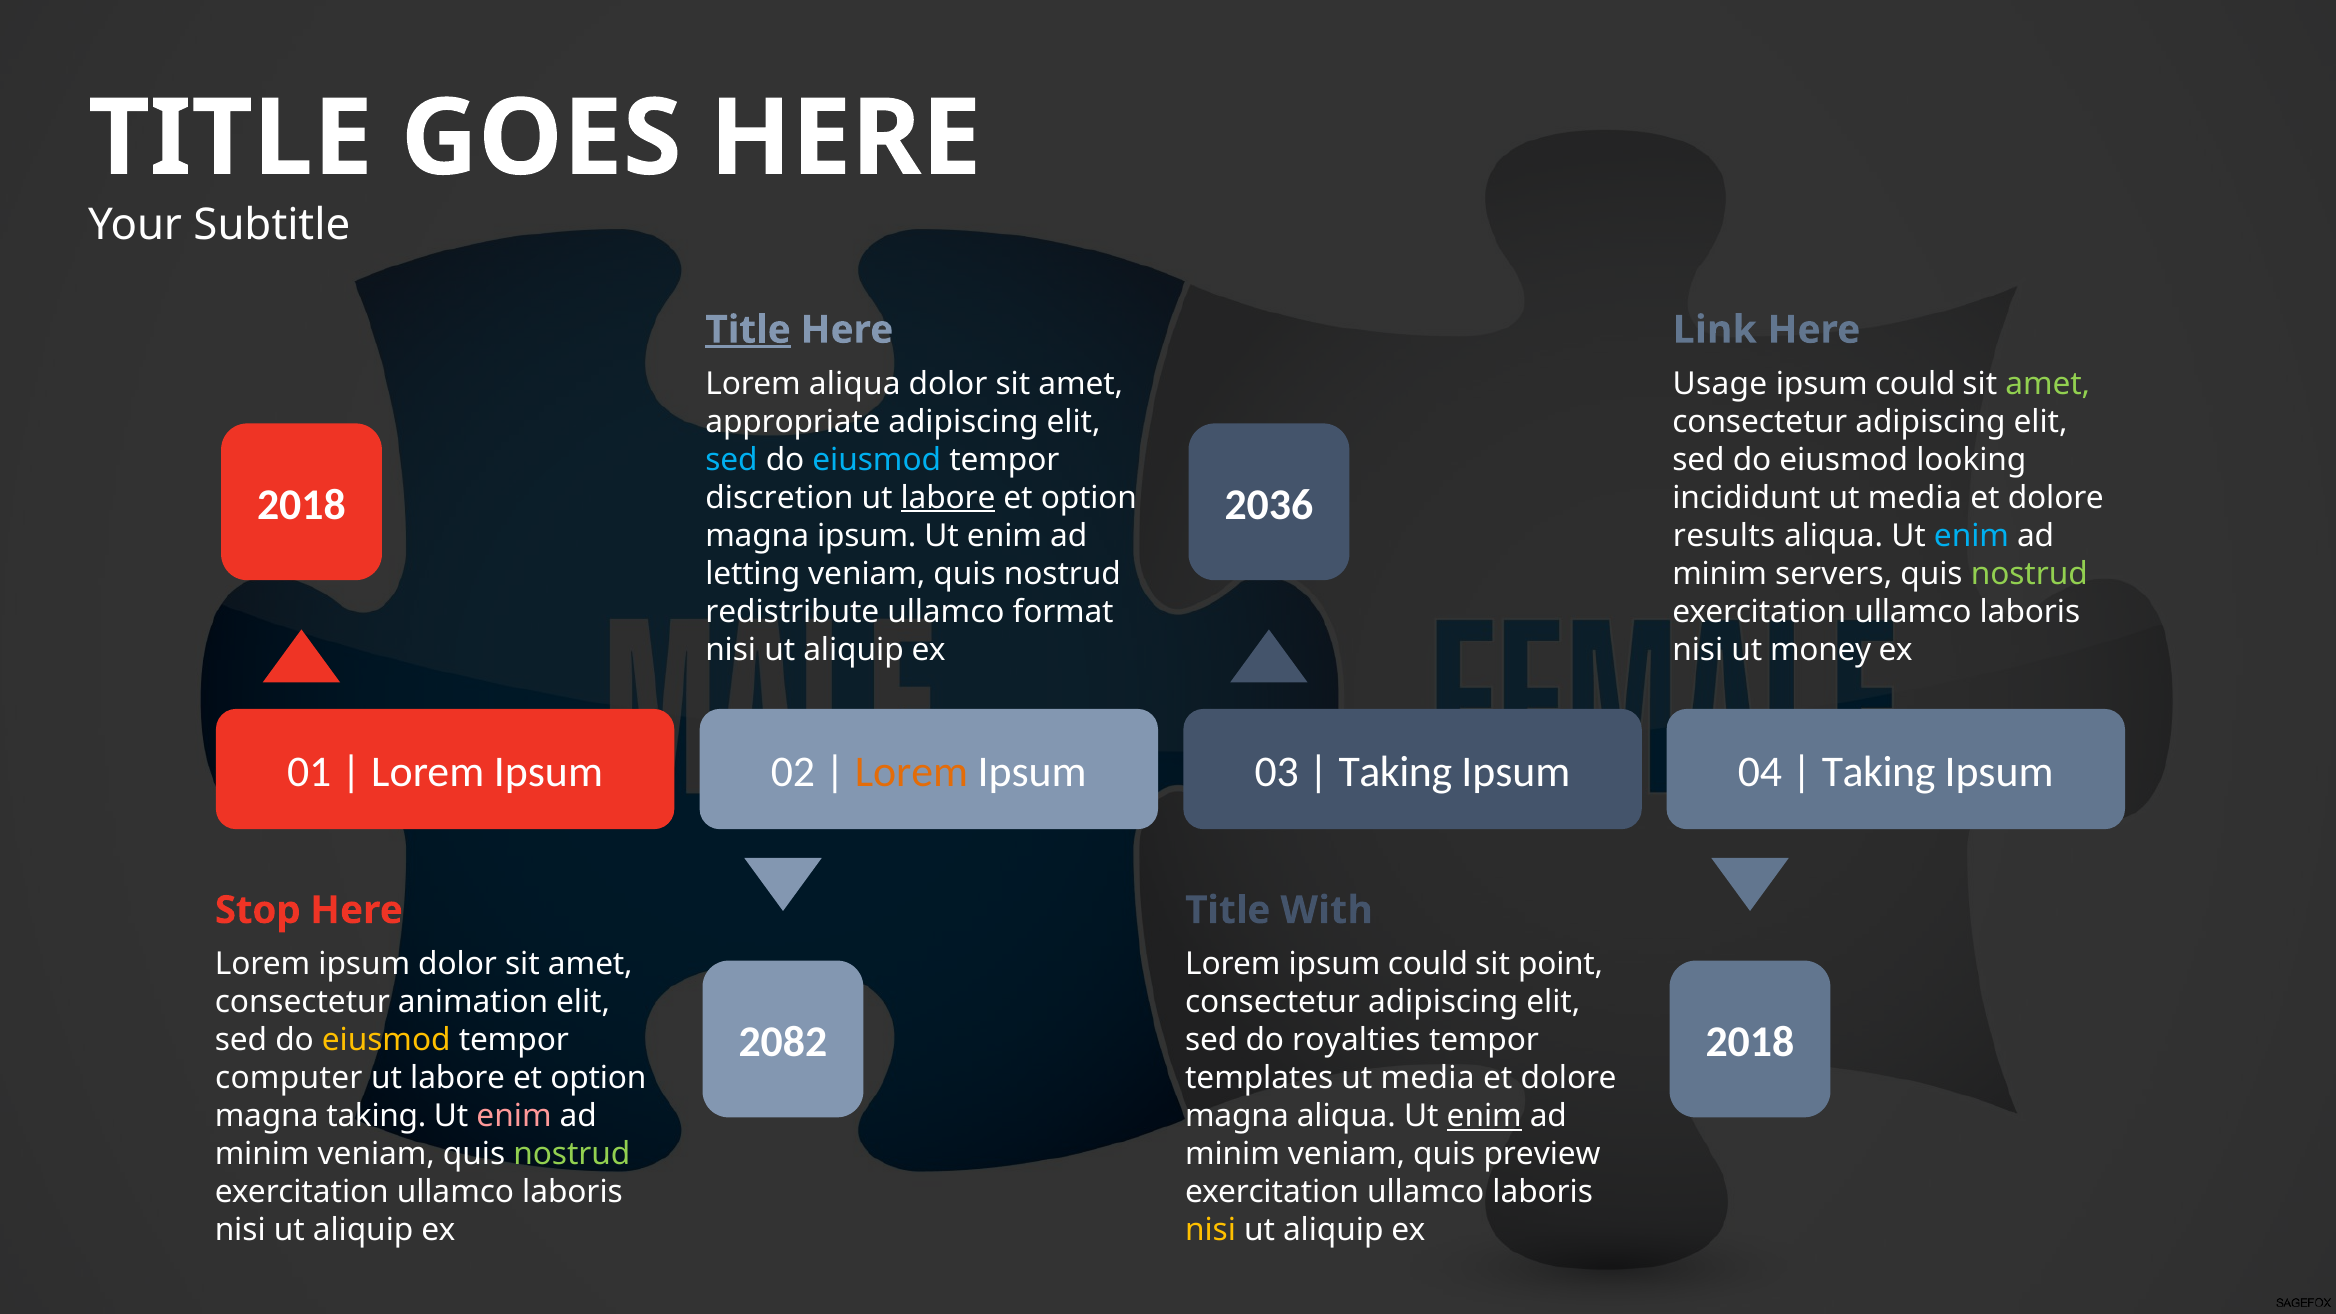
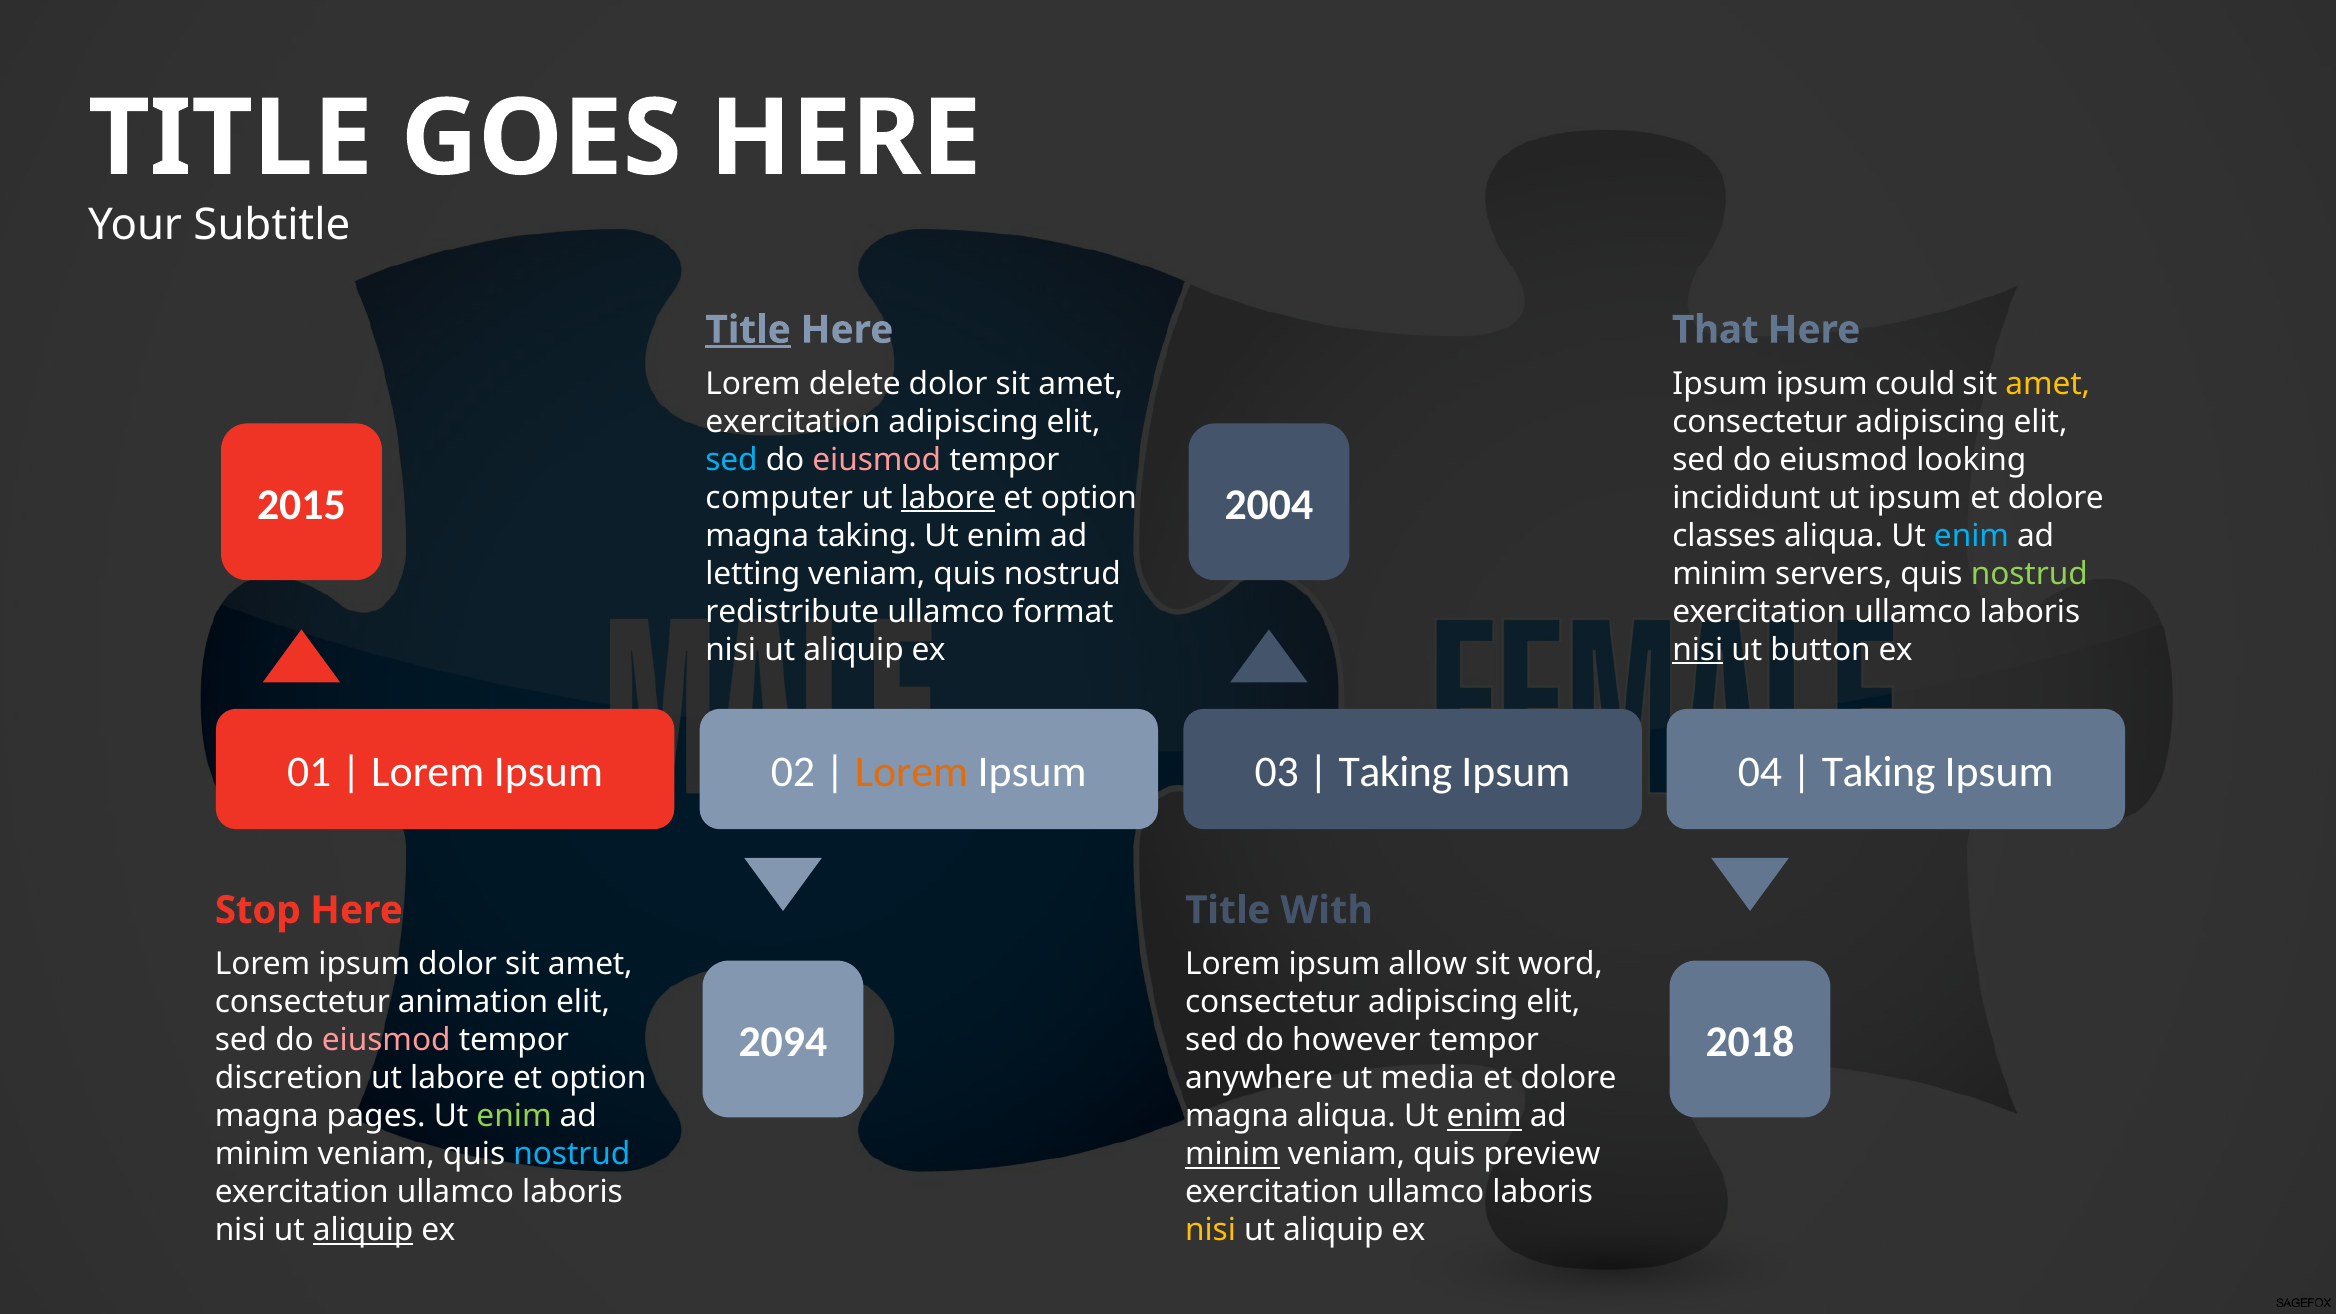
Link: Link -> That
Lorem aliqua: aliqua -> delete
Usage at (1720, 384): Usage -> Ipsum
amet at (2048, 384) colour: light green -> yellow
appropriate at (793, 422): appropriate -> exercitation
eiusmod at (877, 460) colour: light blue -> pink
2018 at (301, 505): 2018 -> 2015
2036: 2036 -> 2004
discretion: discretion -> computer
incididunt ut media: media -> ipsum
magna ipsum: ipsum -> taking
results: results -> classes
nisi at (1698, 650) underline: none -> present
money: money -> button
Lorem ipsum could: could -> allow
point: point -> word
2082: 2082 -> 2094
eiusmod at (386, 1040) colour: yellow -> pink
royalties: royalties -> however
computer: computer -> discretion
templates: templates -> anywhere
magna taking: taking -> pages
enim at (514, 1116) colour: pink -> light green
nostrud at (572, 1154) colour: light green -> light blue
minim at (1233, 1154) underline: none -> present
aliquip at (363, 1230) underline: none -> present
